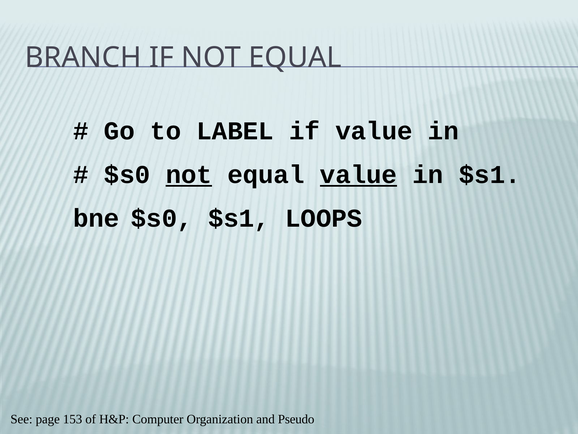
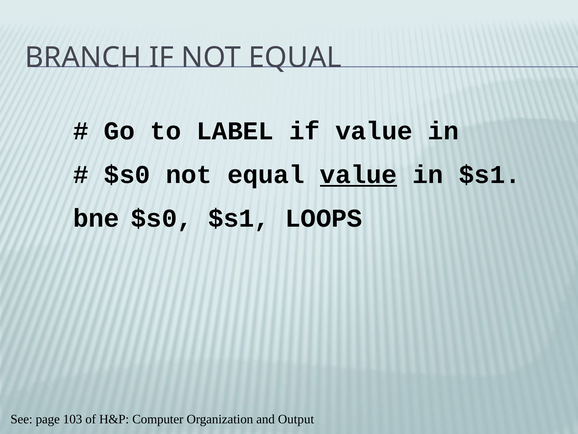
not at (189, 175) underline: present -> none
153: 153 -> 103
Pseudo: Pseudo -> Output
